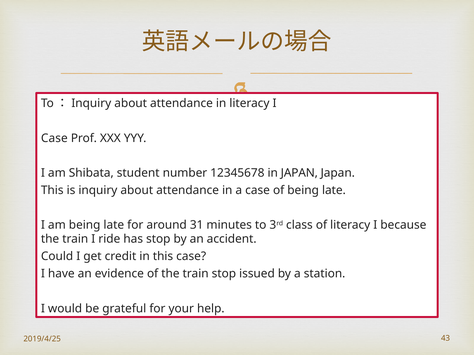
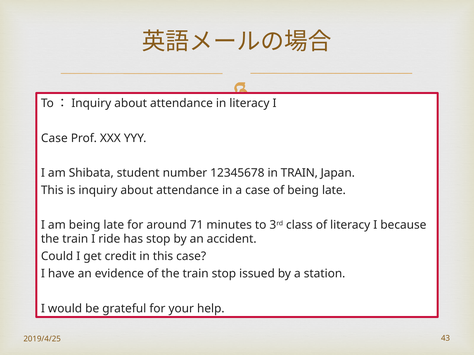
in JAPAN: JAPAN -> TRAIN
31: 31 -> 71
